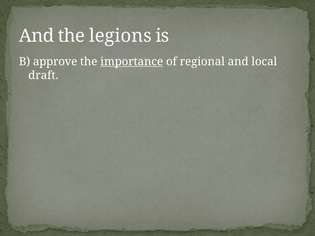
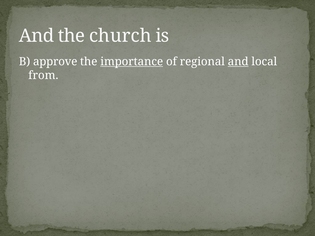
legions: legions -> church
and at (238, 62) underline: none -> present
draft: draft -> from
